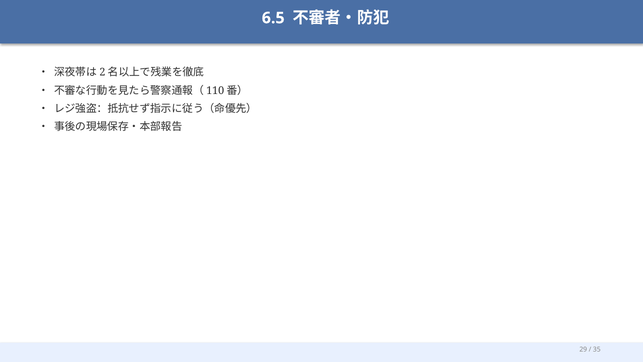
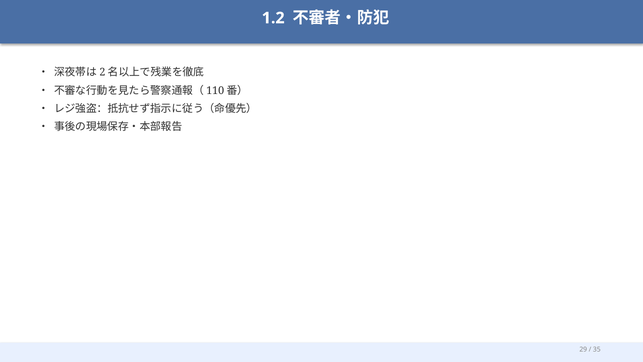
6.5: 6.5 -> 1.2
